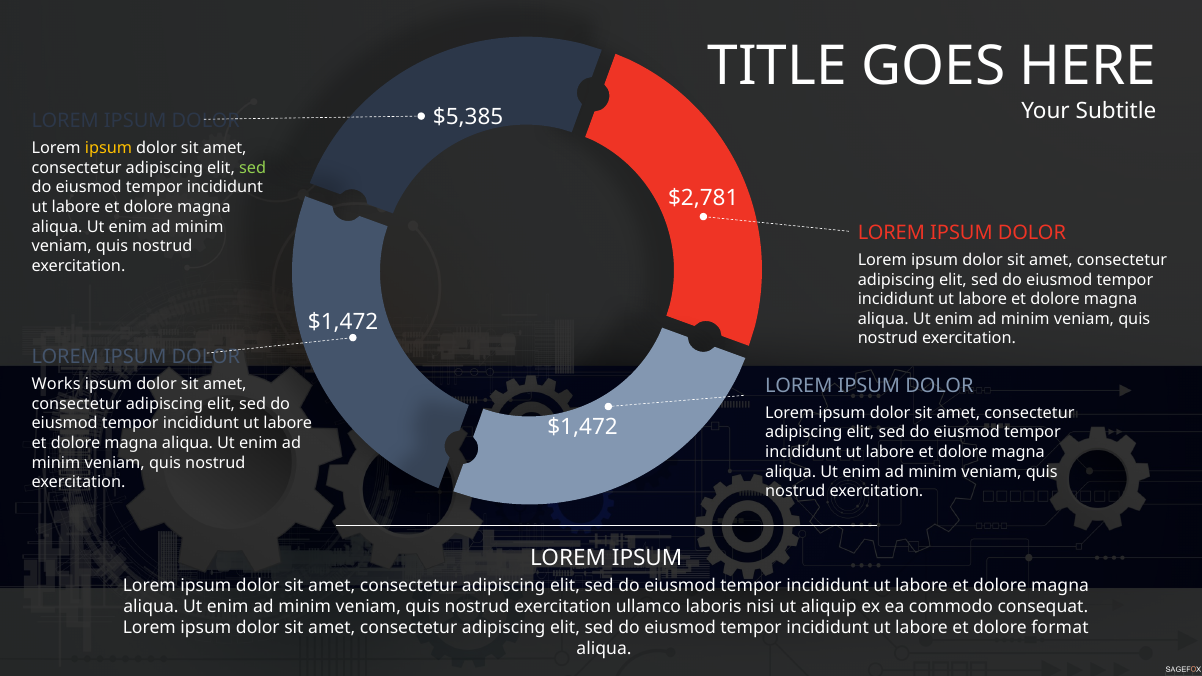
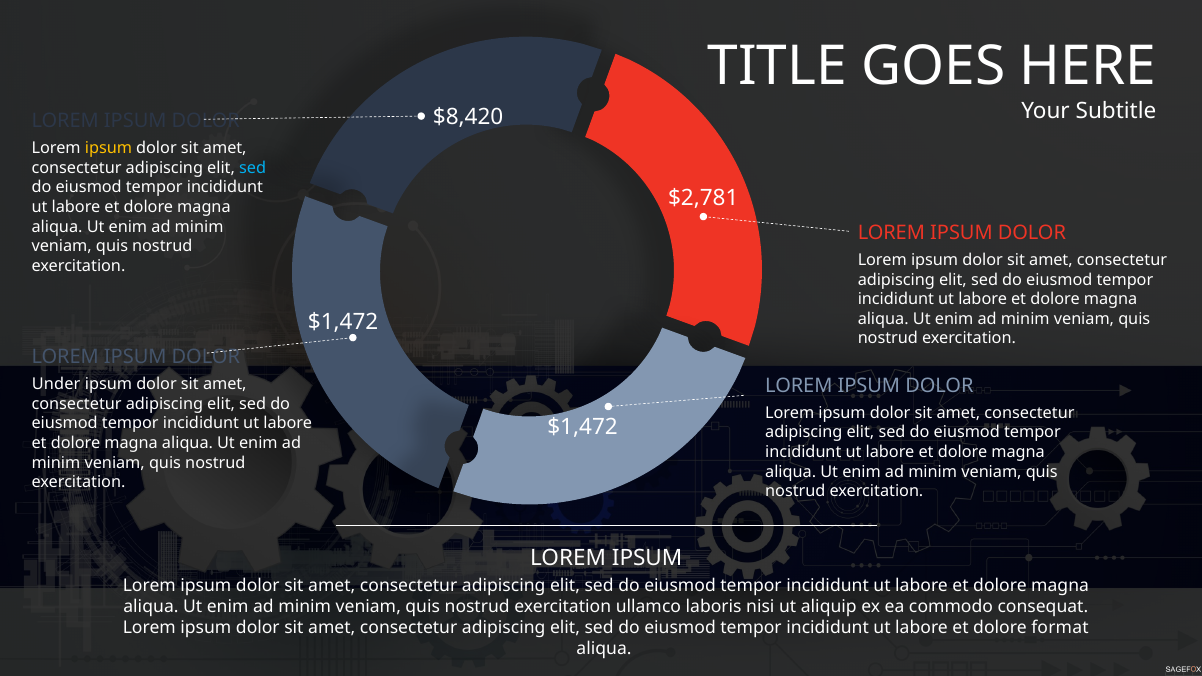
$5,385: $5,385 -> $8,420
sed at (253, 168) colour: light green -> light blue
Works: Works -> Under
